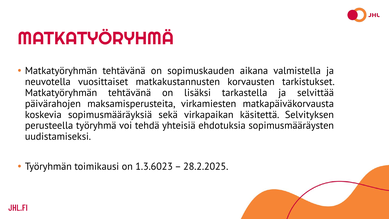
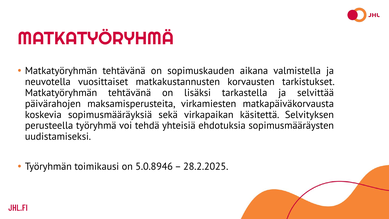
1.3.6023: 1.3.6023 -> 5.0.8946
